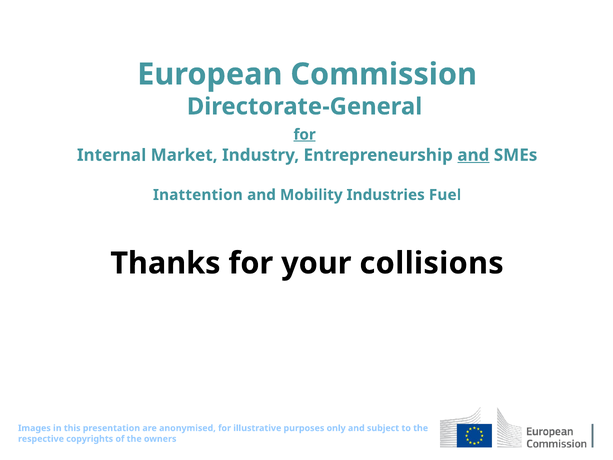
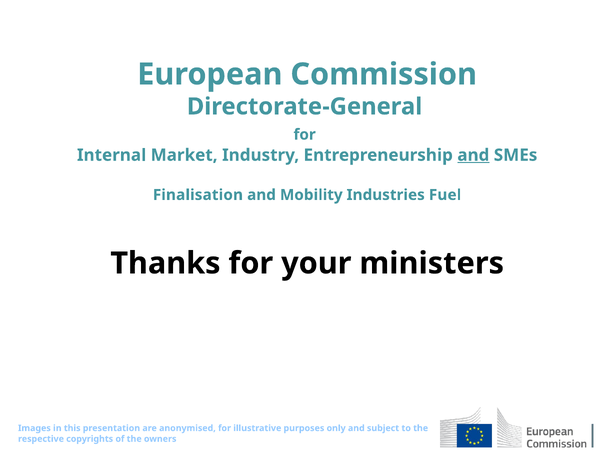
for at (305, 135) underline: present -> none
Inattention: Inattention -> Finalisation
collisions: collisions -> ministers
